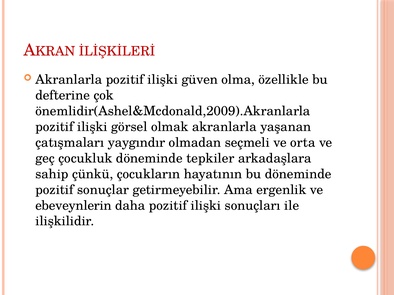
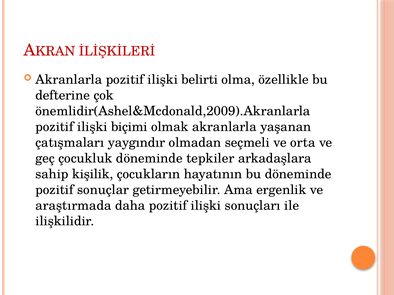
güven: güven -> belirti
görsel: görsel -> biçimi
çünkü: çünkü -> kişilik
ebeveynlerin: ebeveynlerin -> araştırmada
